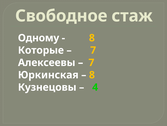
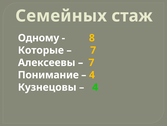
Свободное: Свободное -> Семейных
Юркинская: Юркинская -> Понимание
8 at (92, 75): 8 -> 4
